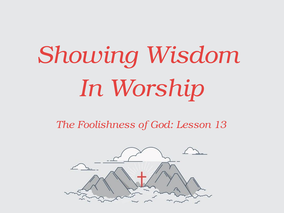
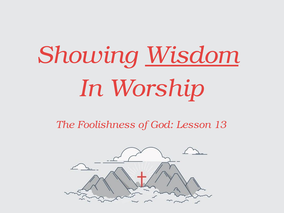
Wisdom underline: none -> present
